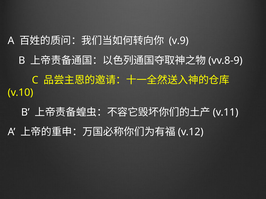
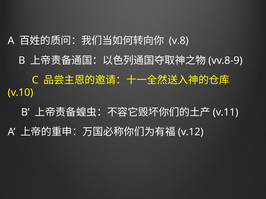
v.9: v.9 -> v.8
